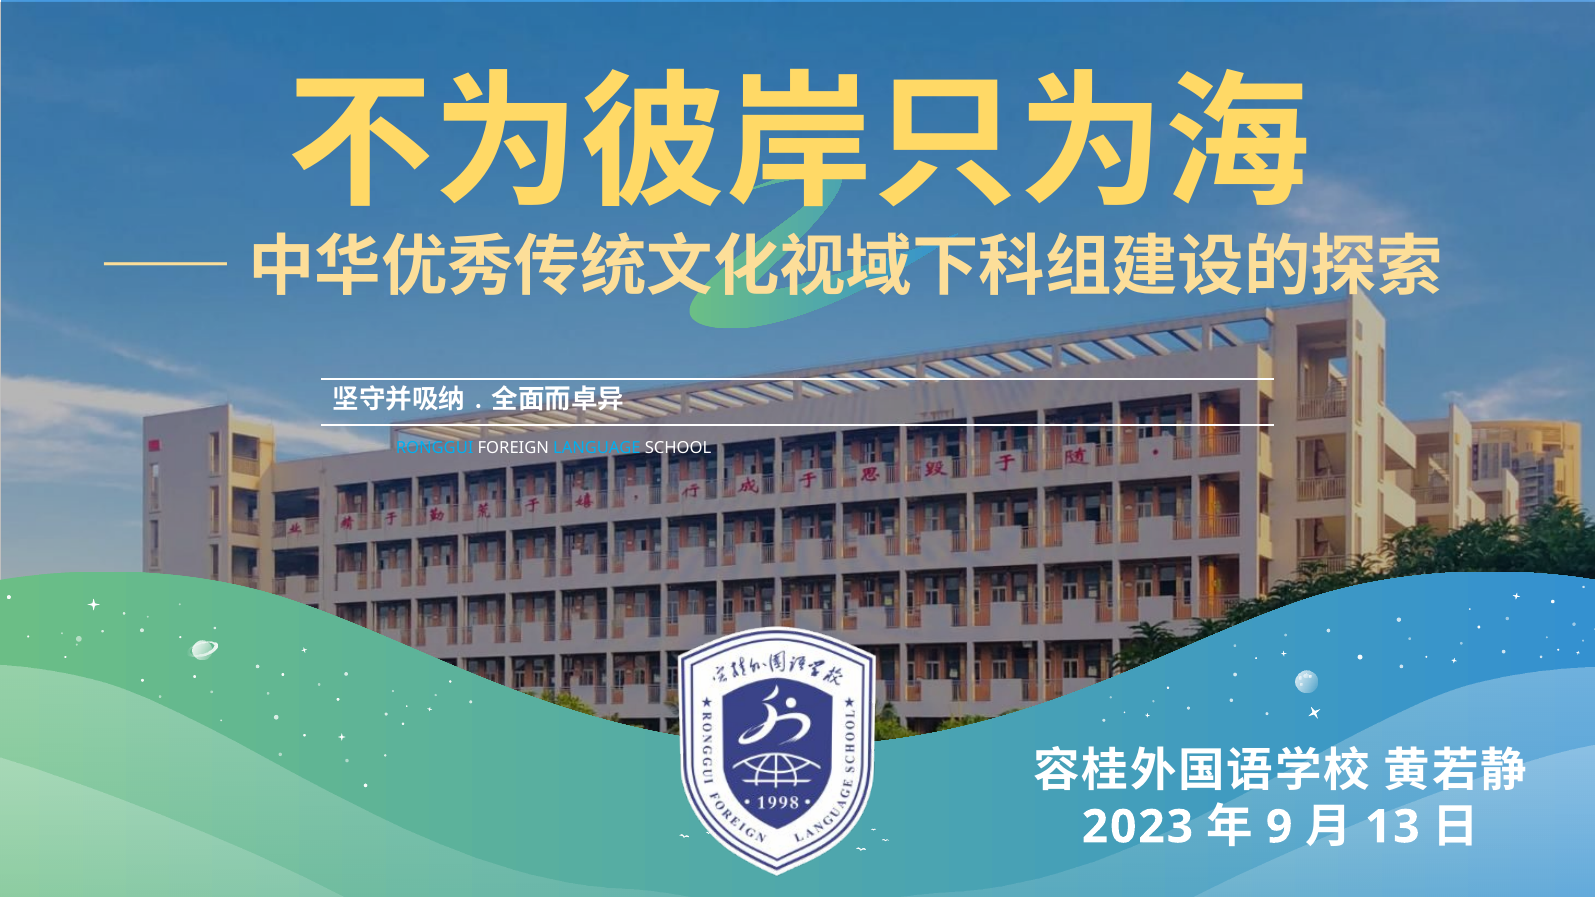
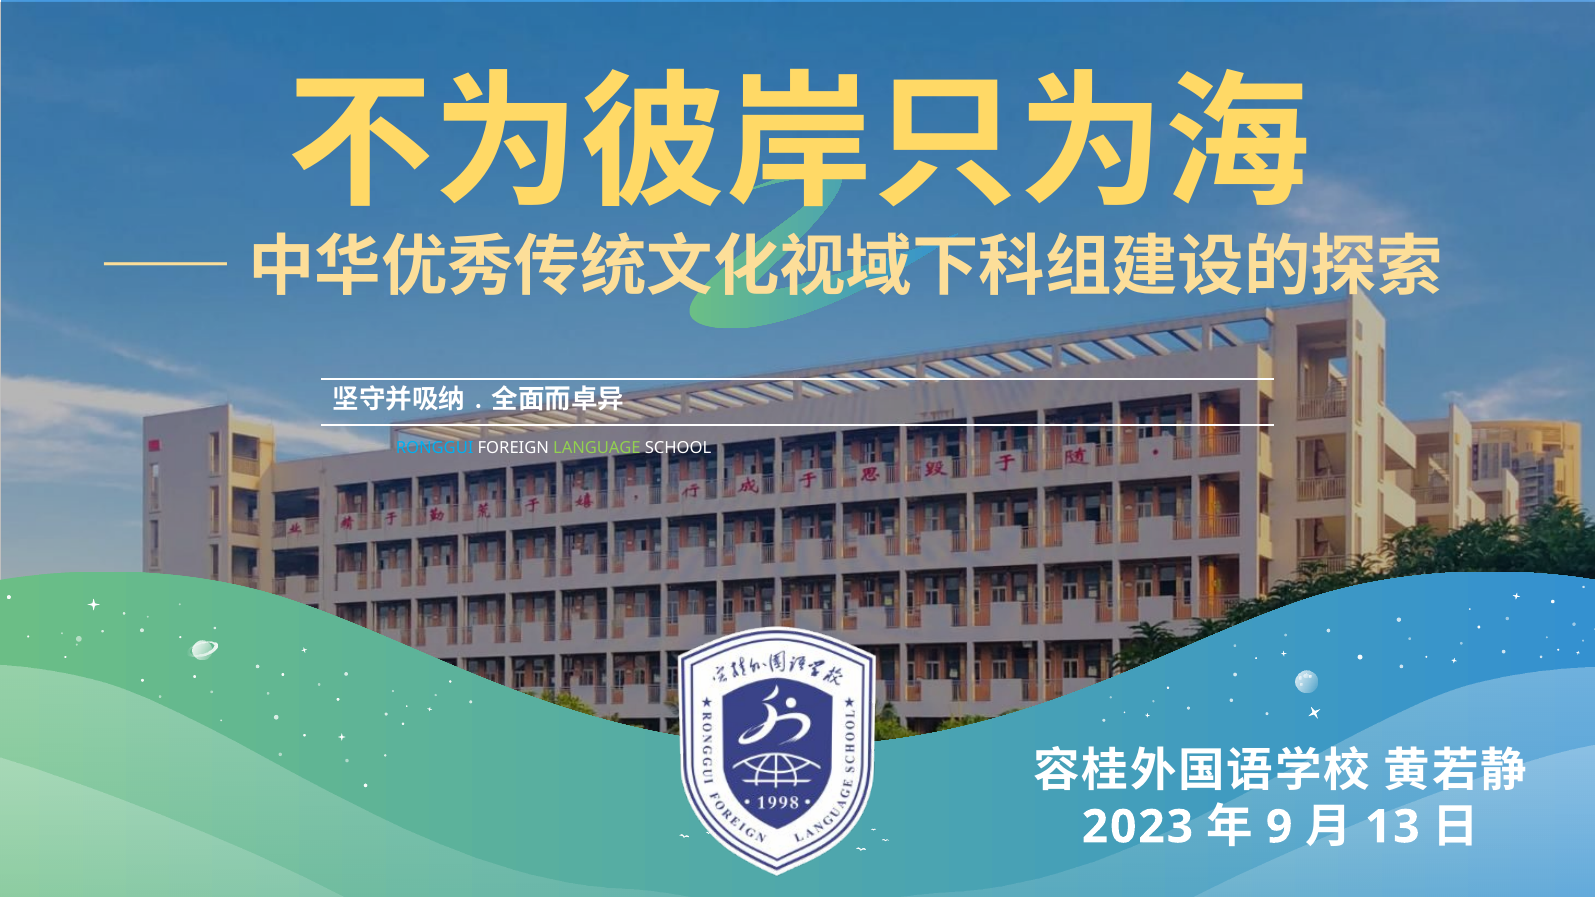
LANGUAGE colour: light blue -> light green
